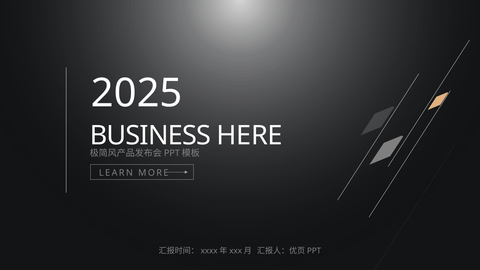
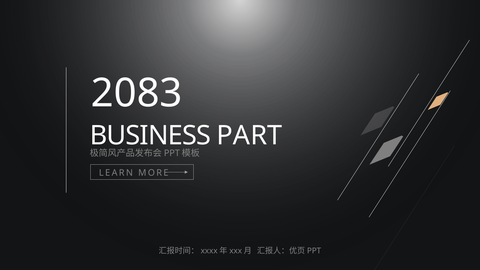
2025: 2025 -> 2083
HERE: HERE -> PART
